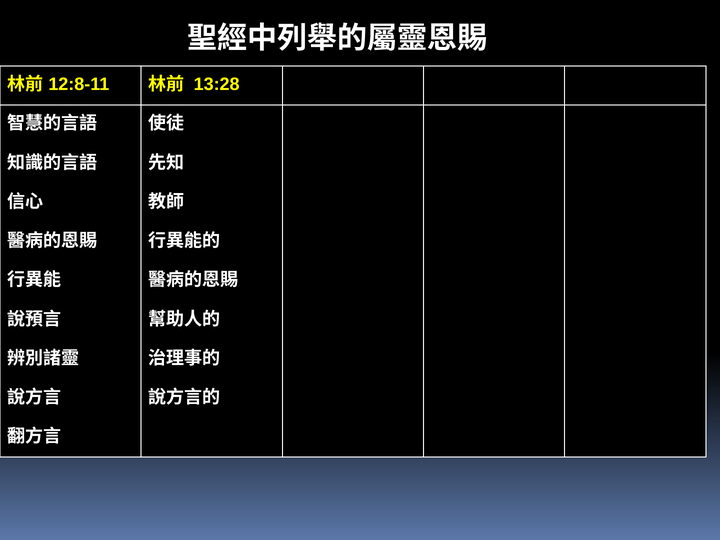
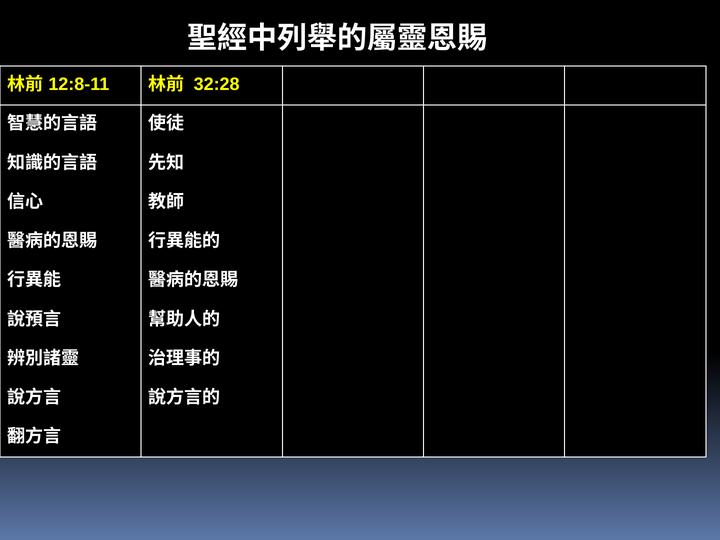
13:28: 13:28 -> 32:28
